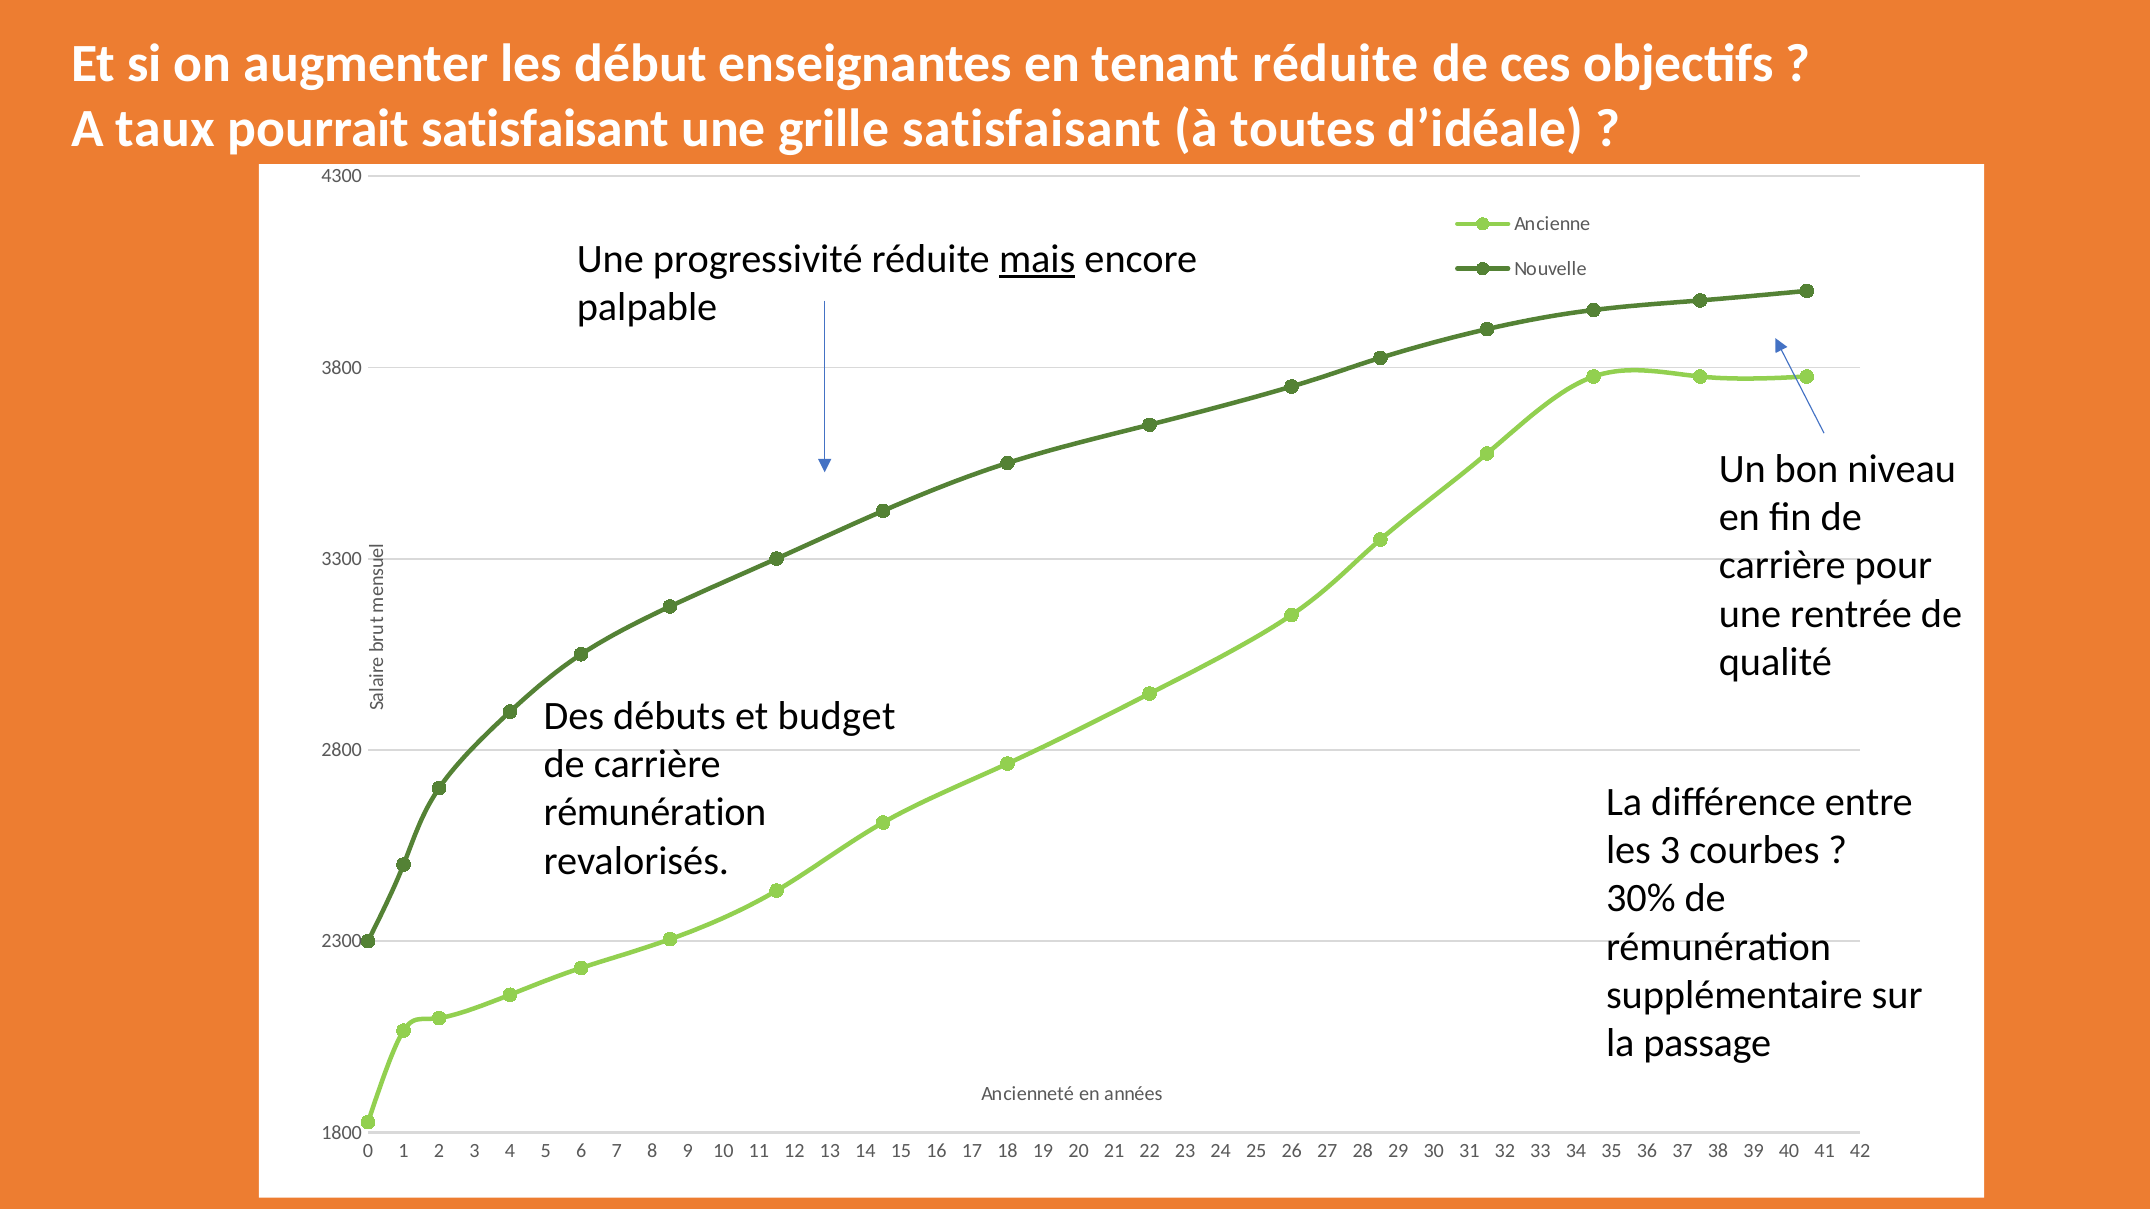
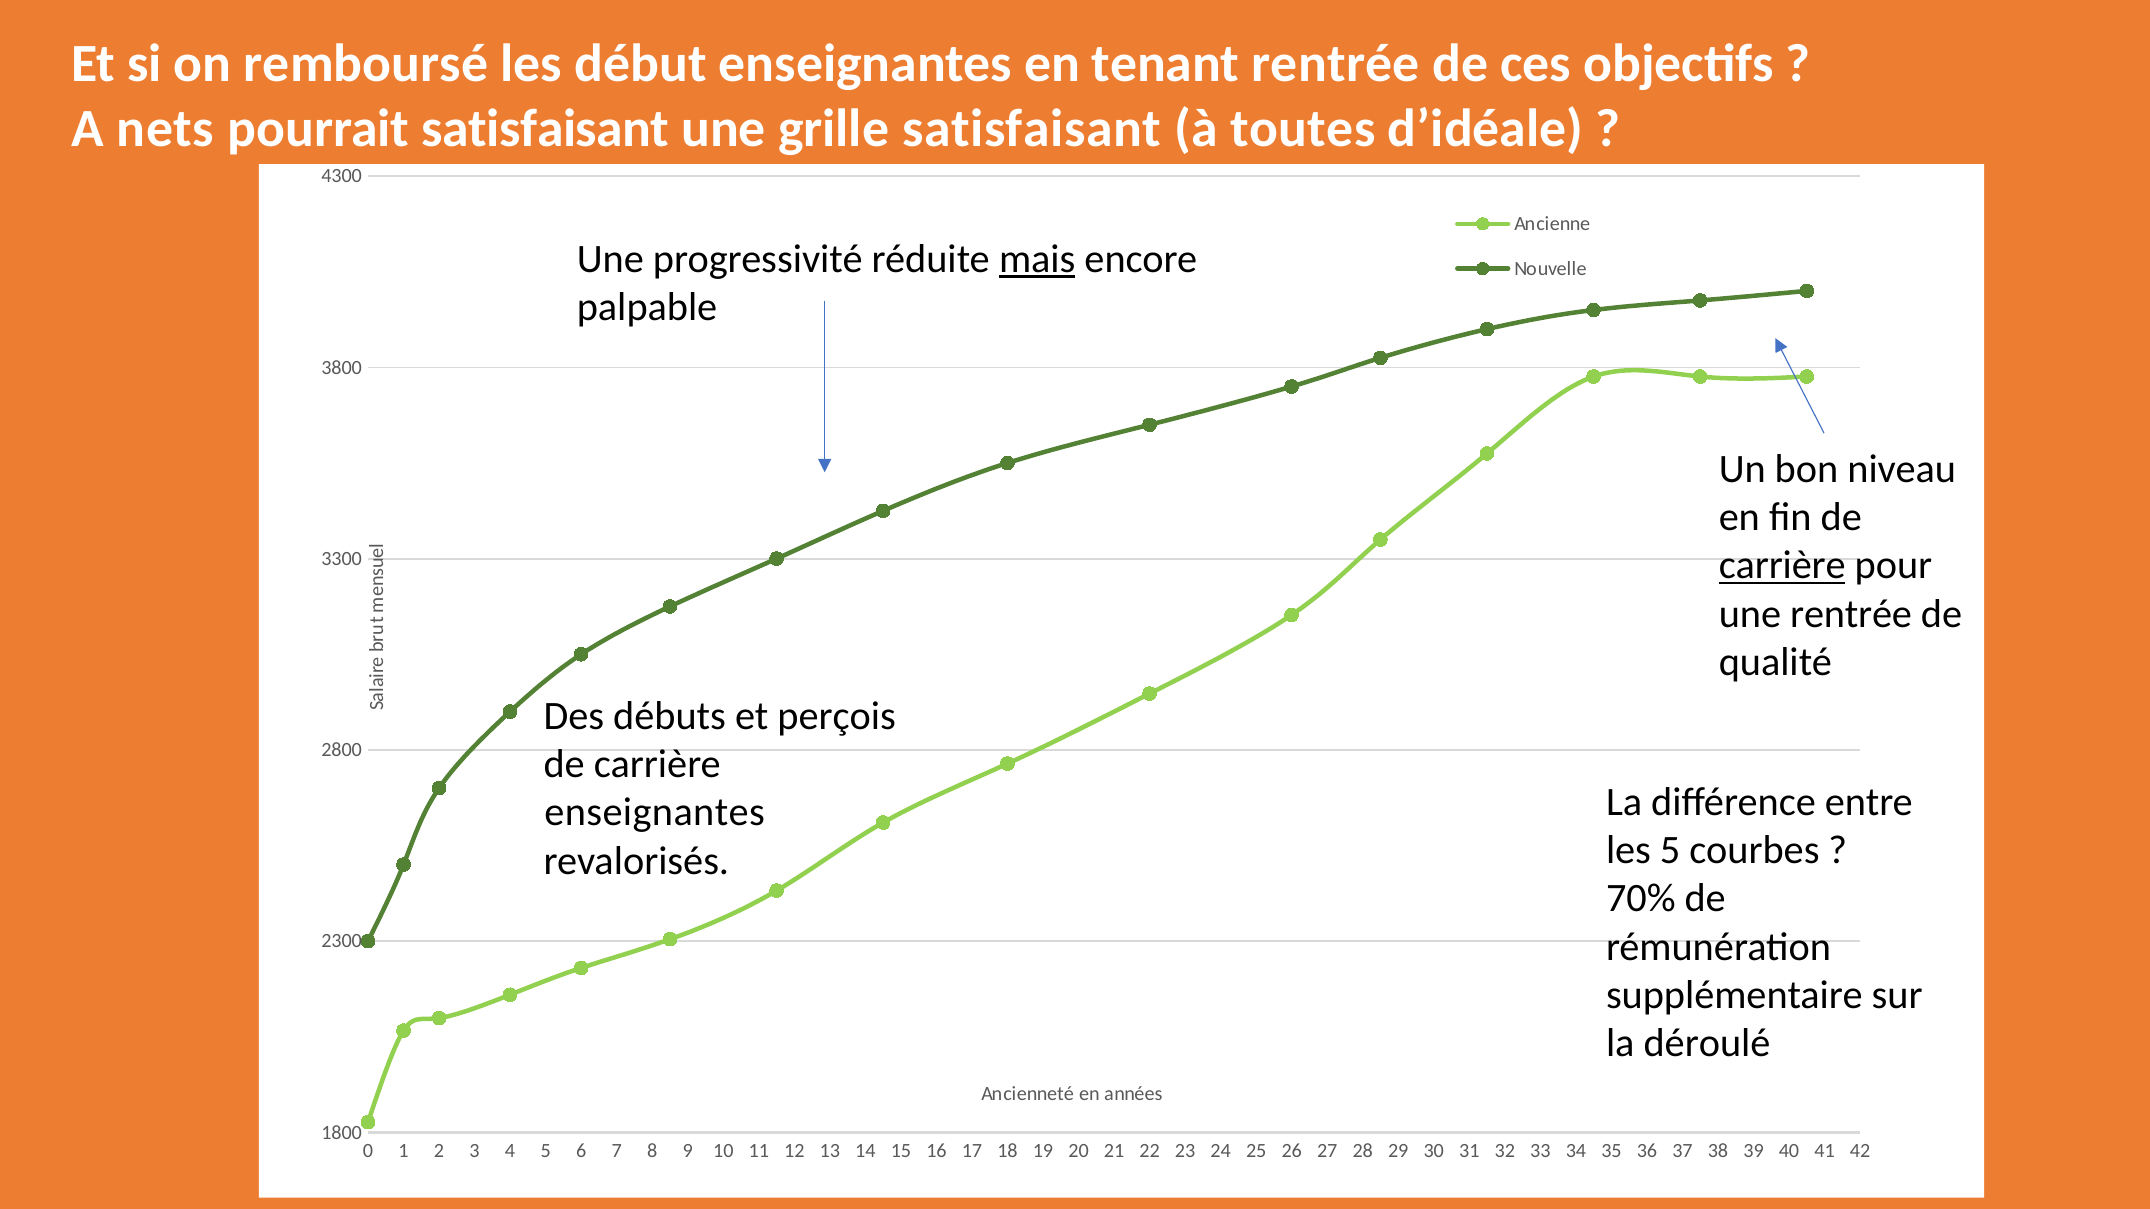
augmenter: augmenter -> remboursé
tenant réduite: réduite -> rentrée
taux: taux -> nets
carrière at (1782, 566) underline: none -> present
budget: budget -> perçois
rémunération at (655, 813): rémunération -> enseignantes
les 3: 3 -> 5
30%: 30% -> 70%
passage: passage -> déroulé
